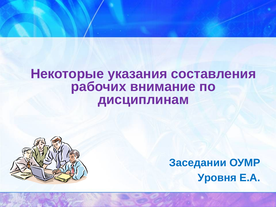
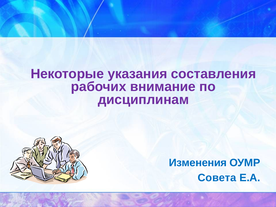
Заседании: Заседании -> Изменения
Уровня: Уровня -> Совета
